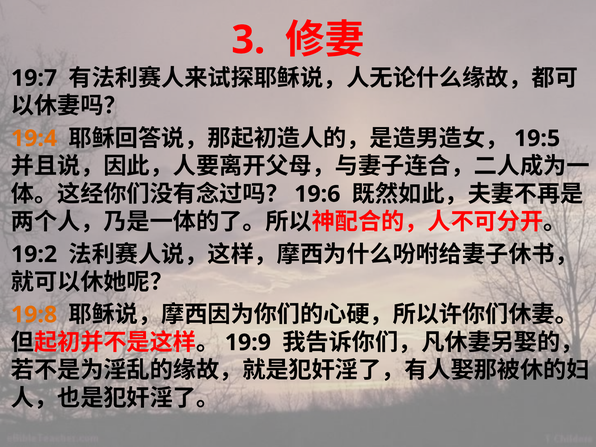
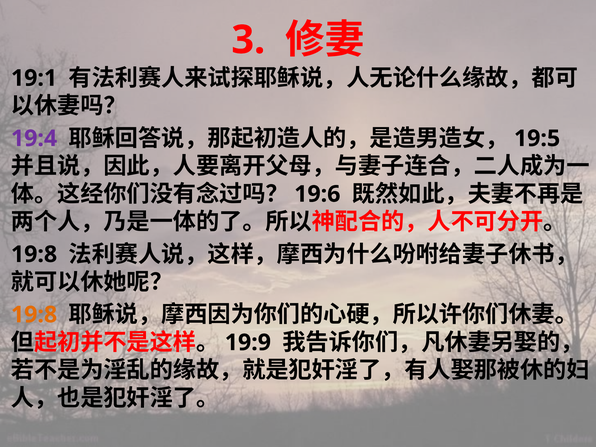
19:7: 19:7 -> 19:1
19:4 colour: orange -> purple
19:2 at (34, 254): 19:2 -> 19:8
